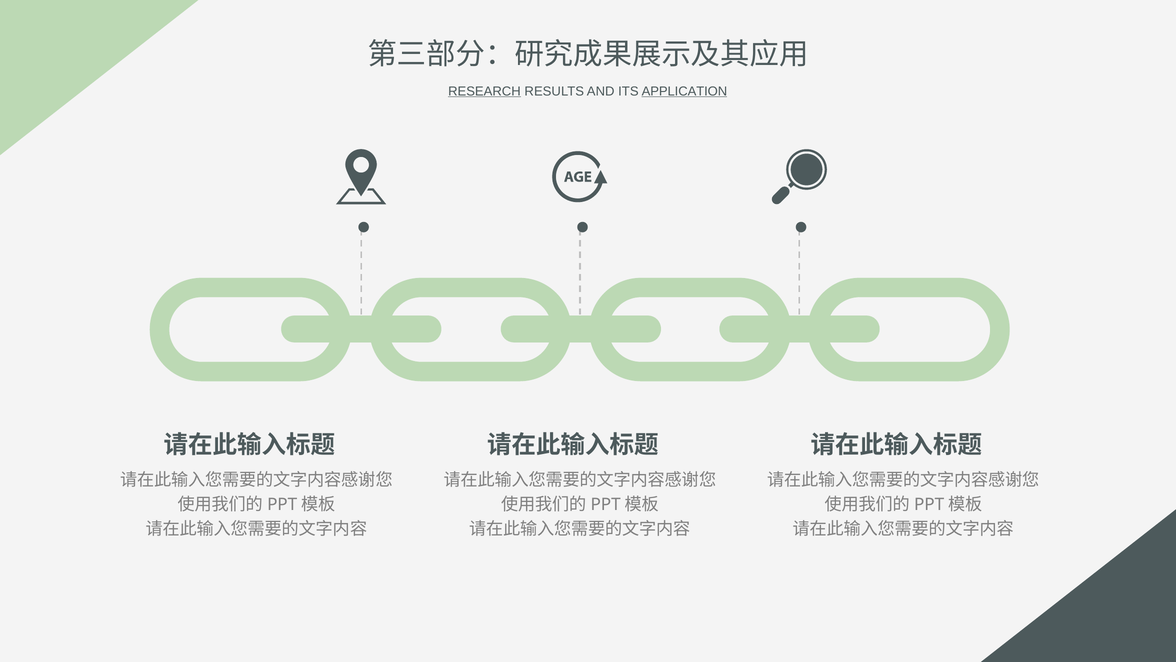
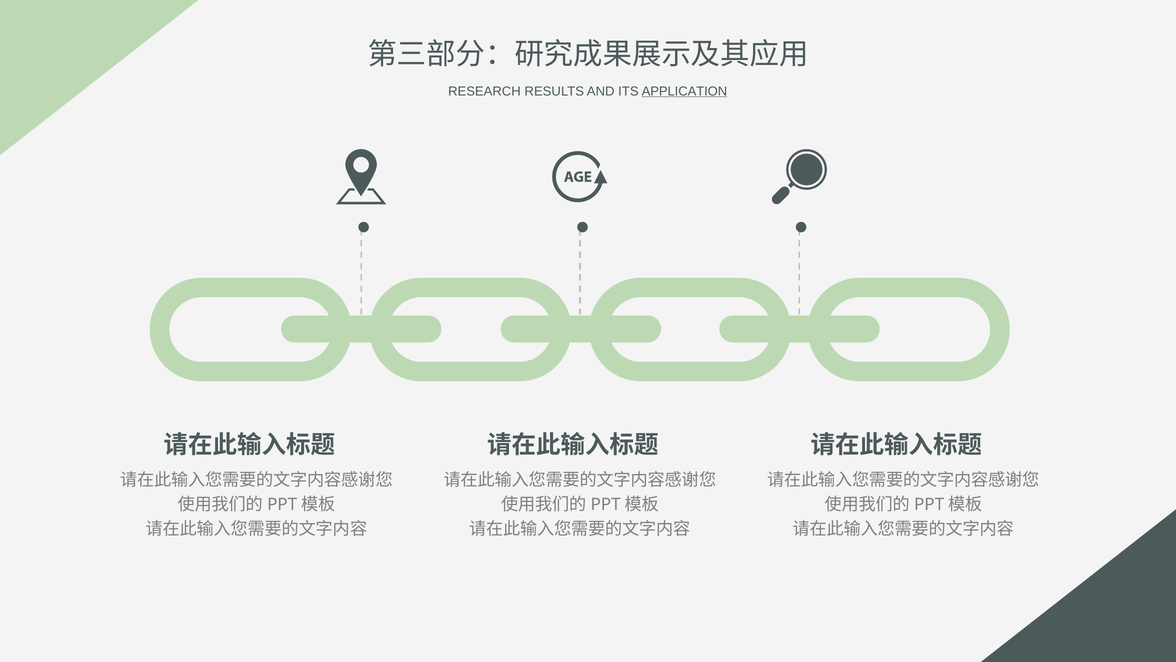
RESEARCH underline: present -> none
